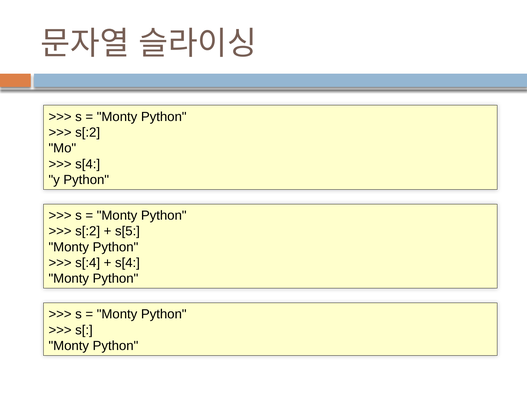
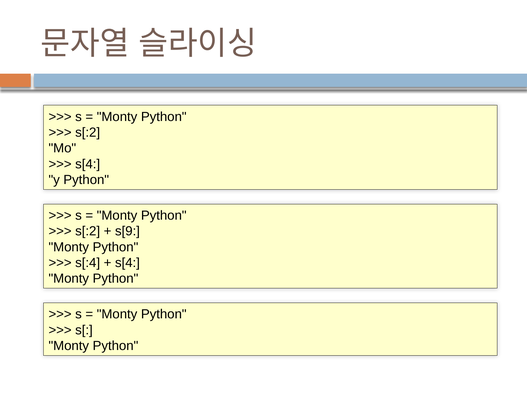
s[5: s[5 -> s[9
